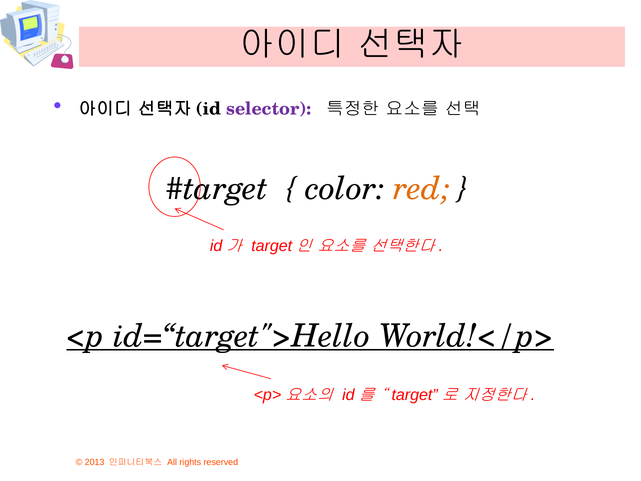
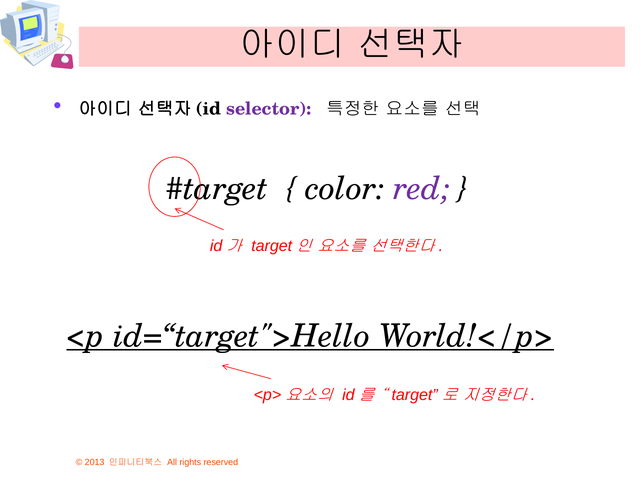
red colour: orange -> purple
